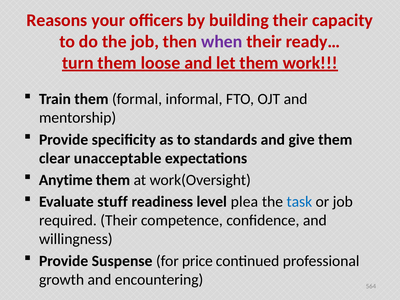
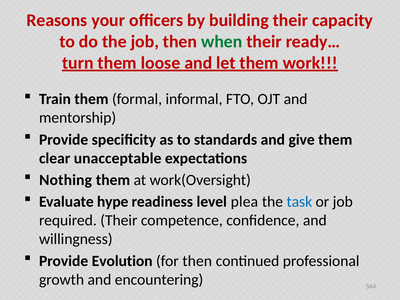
when colour: purple -> green
Anytime: Anytime -> Nothing
stuff: stuff -> hype
Suspense: Suspense -> Evolution
for price: price -> then
